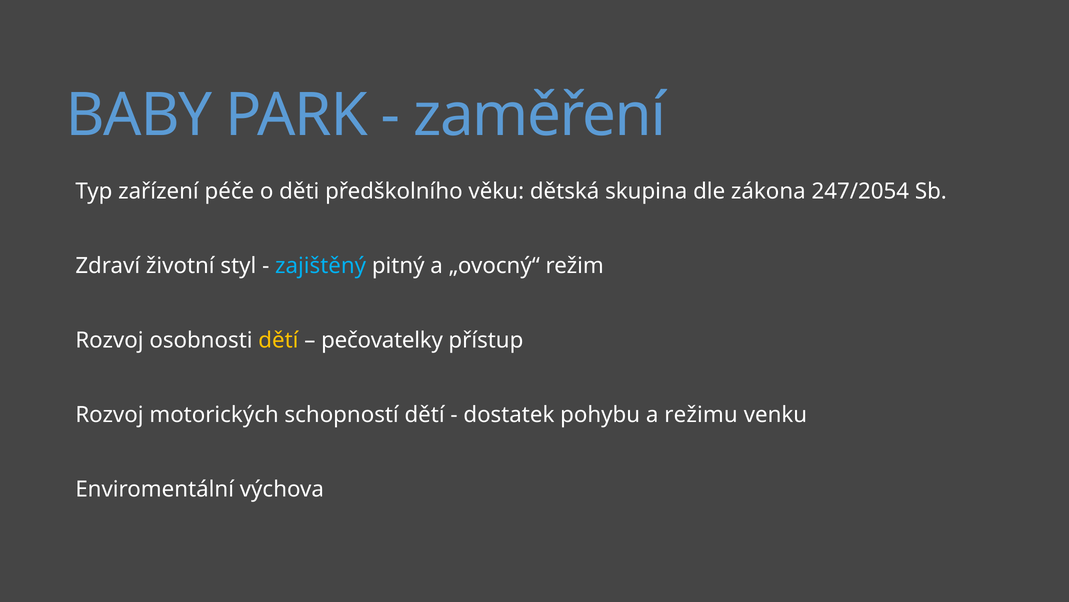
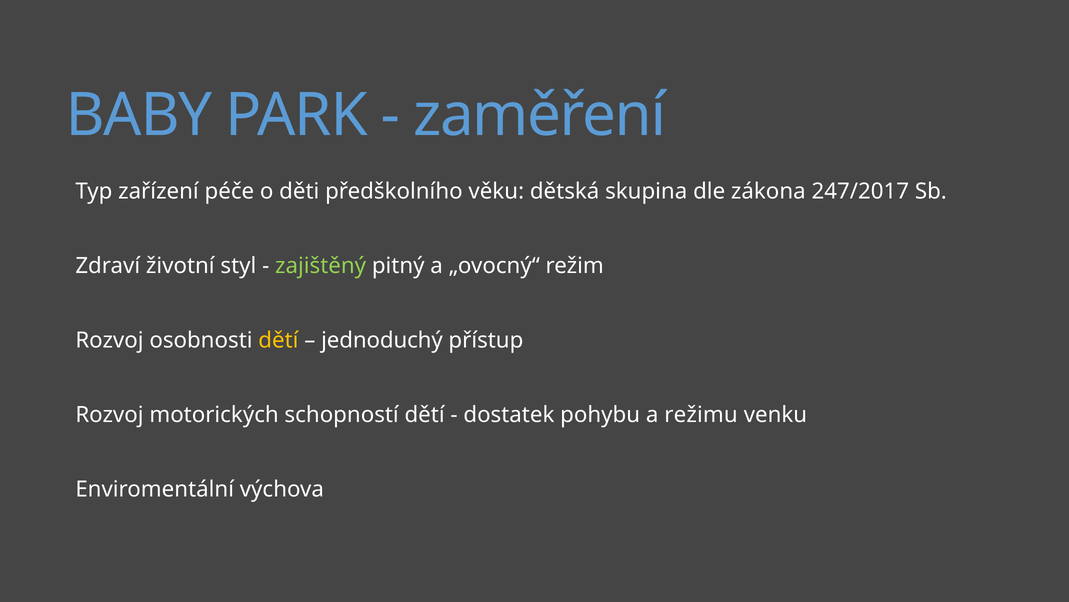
247/2054: 247/2054 -> 247/2017
zajištěný colour: light blue -> light green
pečovatelky: pečovatelky -> jednoduchý
